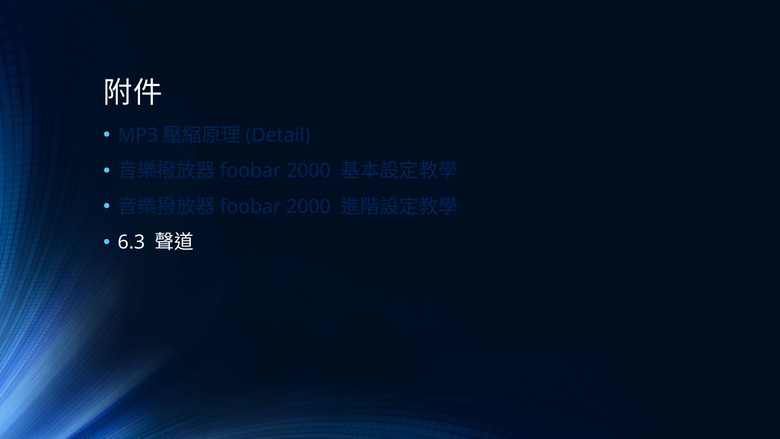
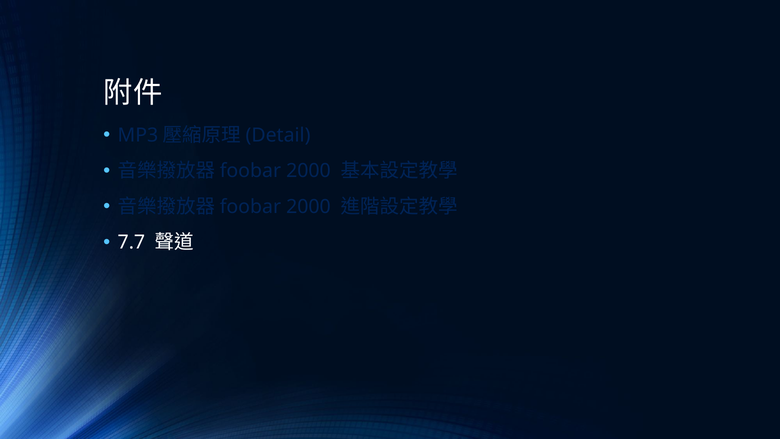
6.3: 6.3 -> 7.7
